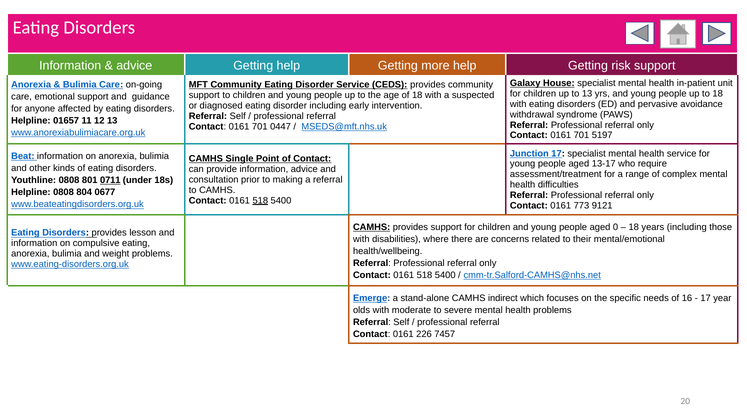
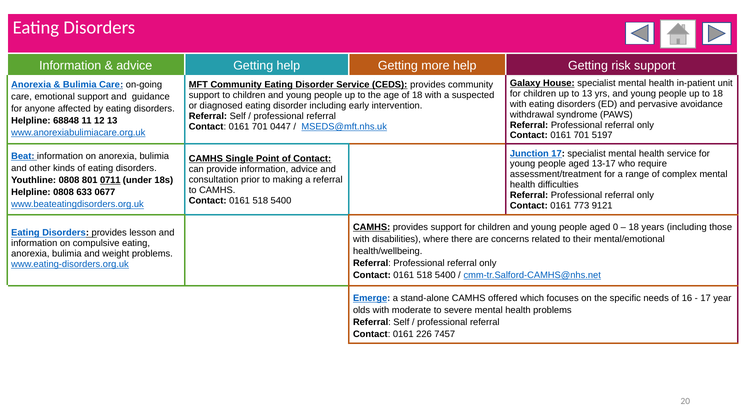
01657: 01657 -> 68848
804: 804 -> 633
518 at (260, 201) underline: present -> none
indirect: indirect -> offered
